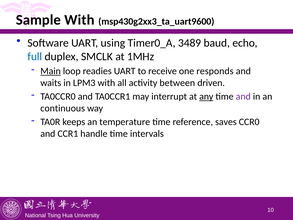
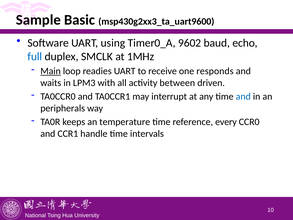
Sample With: With -> Basic
3489: 3489 -> 9602
any underline: present -> none
and at (243, 96) colour: purple -> blue
continuous: continuous -> peripherals
saves: saves -> every
